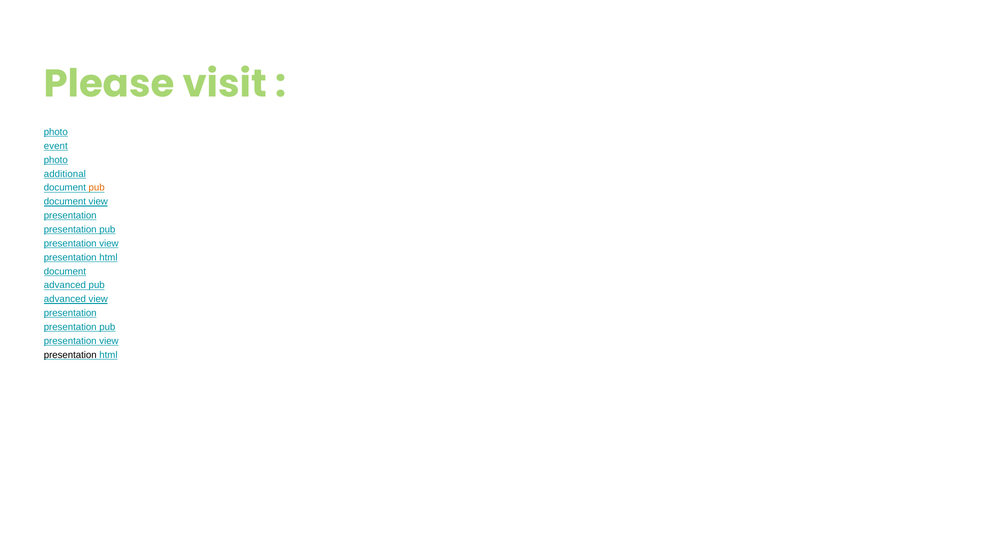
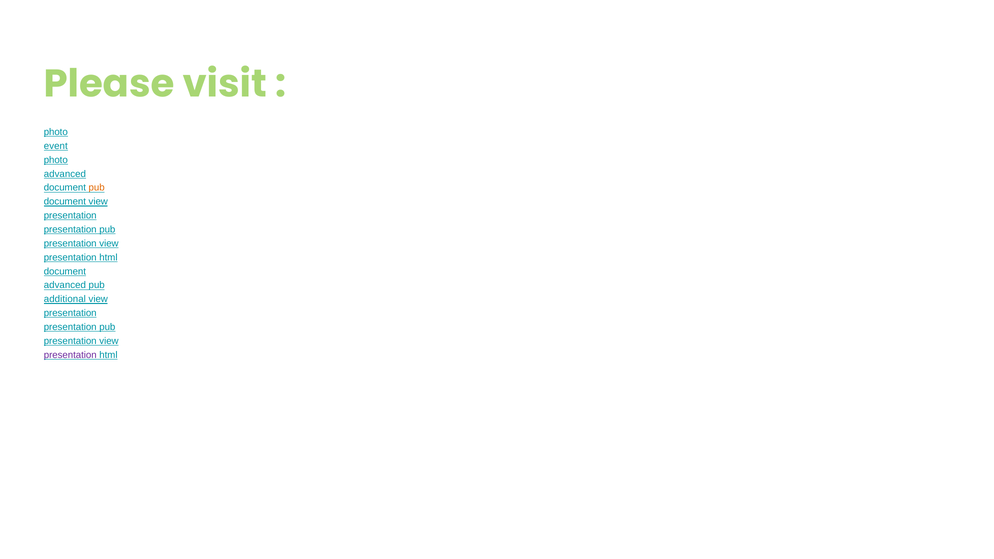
additional at (65, 174): additional -> advanced
advanced at (65, 299): advanced -> additional
presentation at (70, 355) colour: black -> purple
